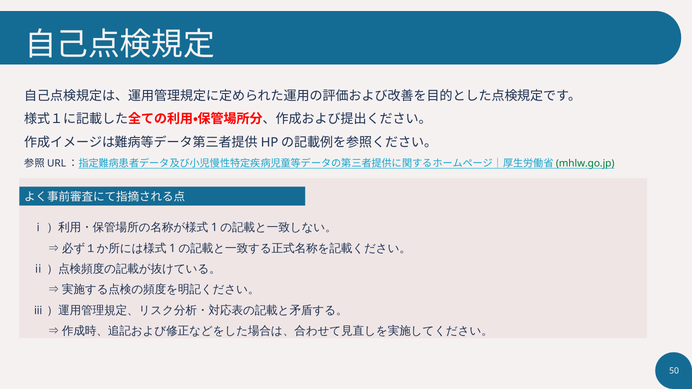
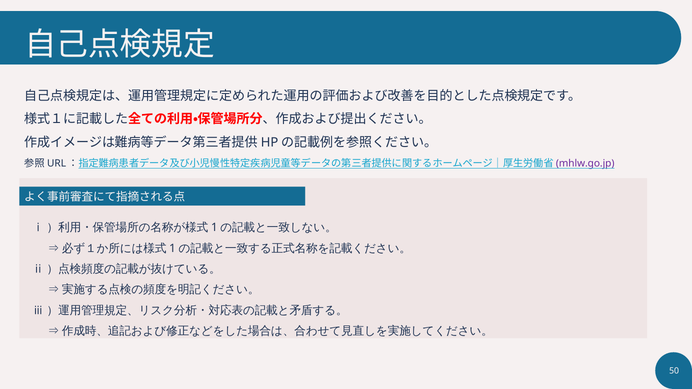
mhlw.go.jp colour: green -> purple
